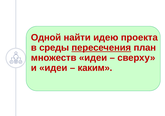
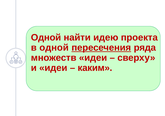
в среды: среды -> одной
план: план -> ряда
